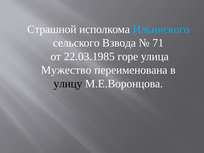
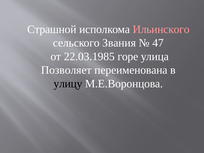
Ильинского colour: light blue -> pink
Взвода: Взвода -> Звания
71: 71 -> 47
Мужество: Мужество -> Позволяет
